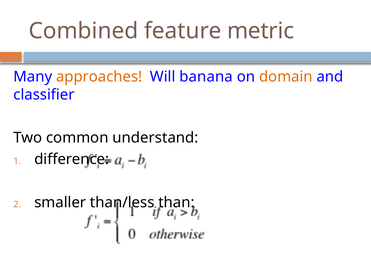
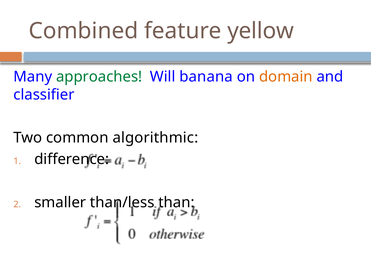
metric: metric -> yellow
approaches colour: orange -> green
understand: understand -> algorithmic
